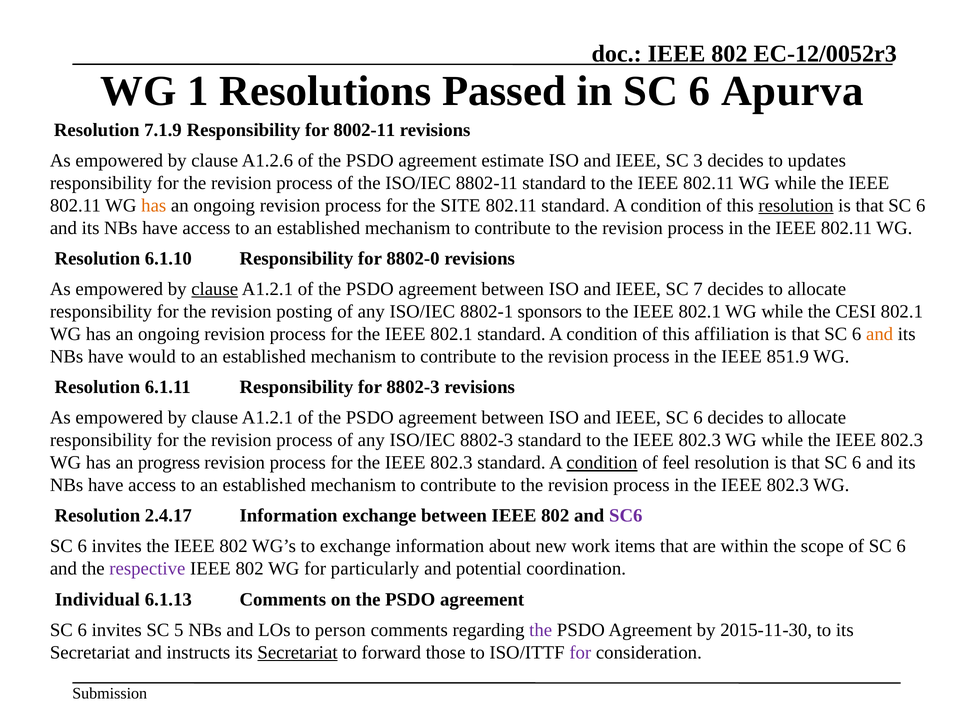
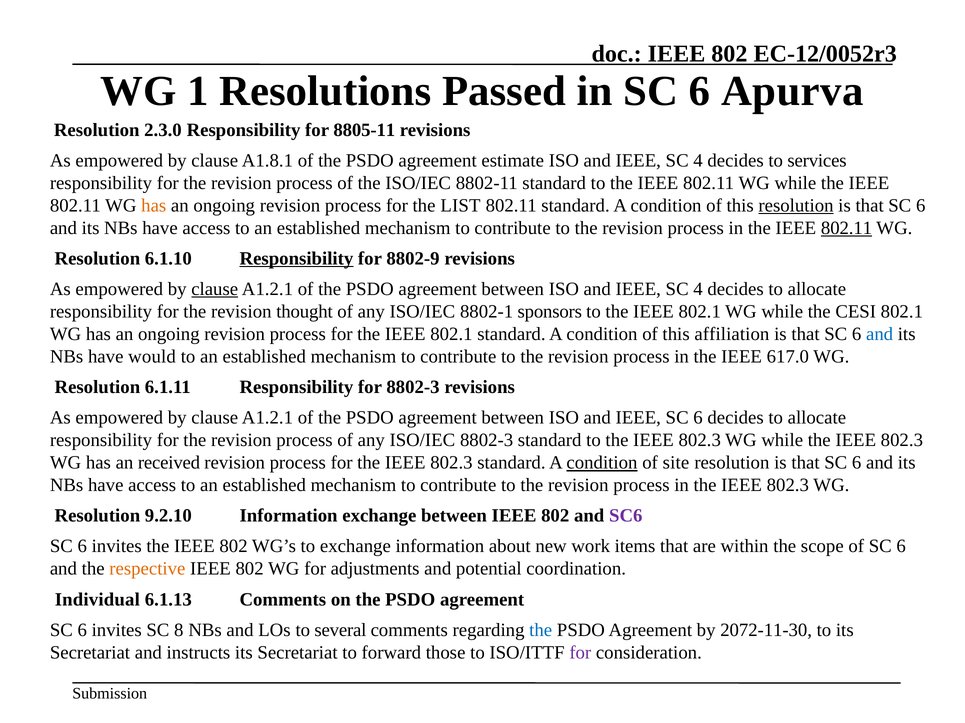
7.1.9: 7.1.9 -> 2.3.0
8002-11: 8002-11 -> 8805-11
A1.2.6: A1.2.6 -> A1.8.1
3 at (698, 161): 3 -> 4
updates: updates -> services
SITE: SITE -> LIST
802.11 at (847, 228) underline: none -> present
Responsibility at (296, 259) underline: none -> present
8802-0: 8802-0 -> 8802-9
7 at (698, 289): 7 -> 4
posting: posting -> thought
and at (880, 334) colour: orange -> blue
851.9: 851.9 -> 617.0
progress: progress -> received
feel: feel -> site
2.4.17: 2.4.17 -> 9.2.10
respective colour: purple -> orange
particularly: particularly -> adjustments
5: 5 -> 8
person: person -> several
the at (541, 631) colour: purple -> blue
2015-11-30: 2015-11-30 -> 2072-11-30
Secretariat at (298, 653) underline: present -> none
